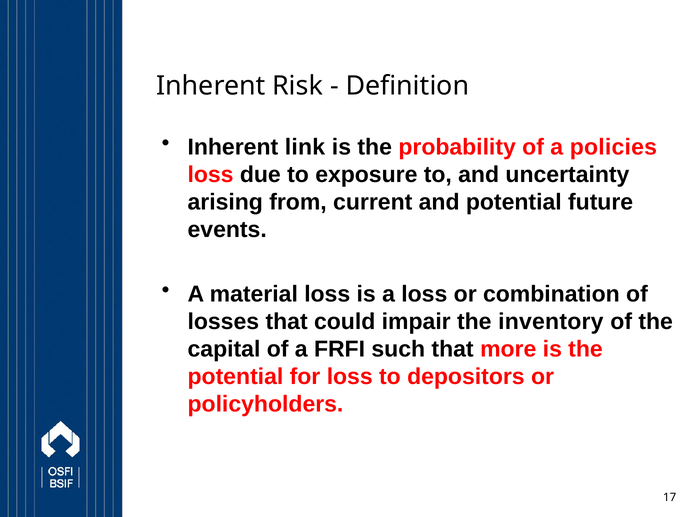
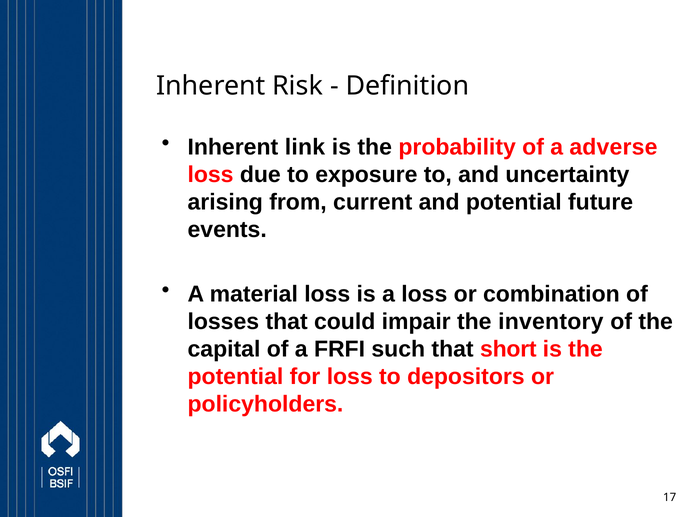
policies: policies -> adverse
more: more -> short
